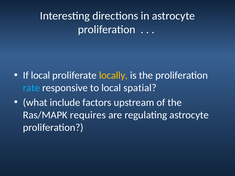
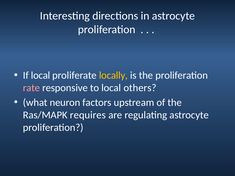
rate colour: light blue -> pink
spatial: spatial -> others
include: include -> neuron
